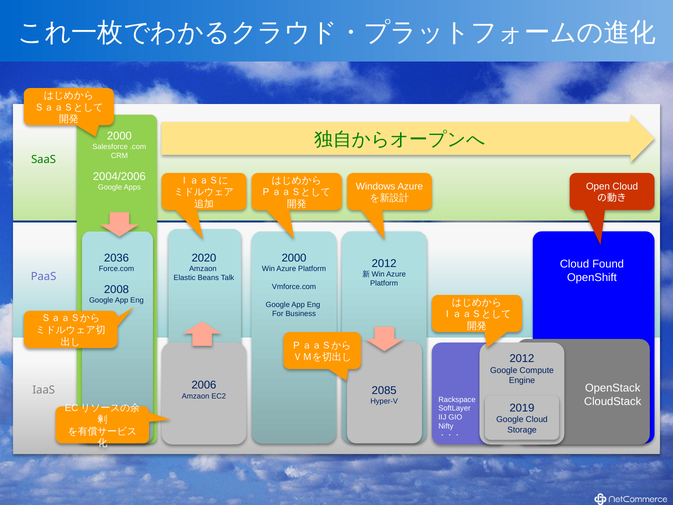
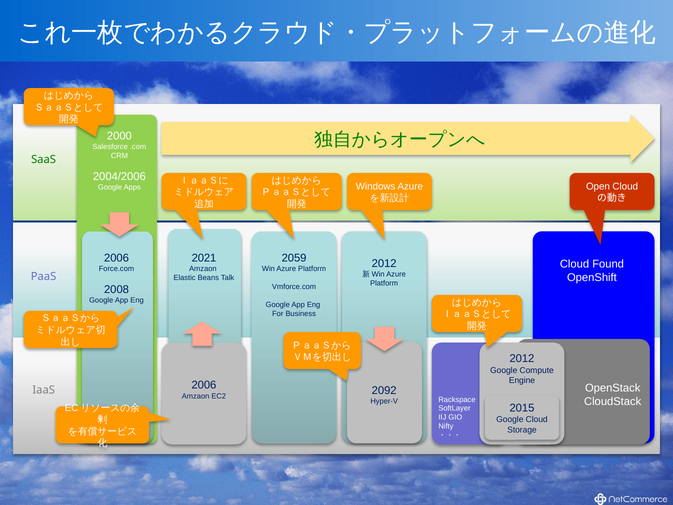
2036 at (117, 258): 2036 -> 2006
2020: 2020 -> 2021
2000 at (294, 258): 2000 -> 2059
2085: 2085 -> 2092
2019: 2019 -> 2015
